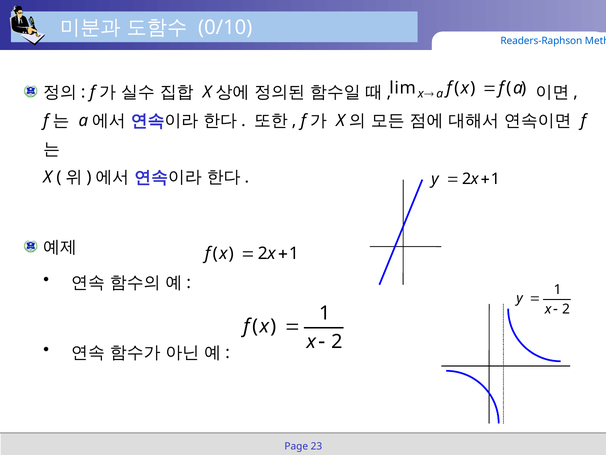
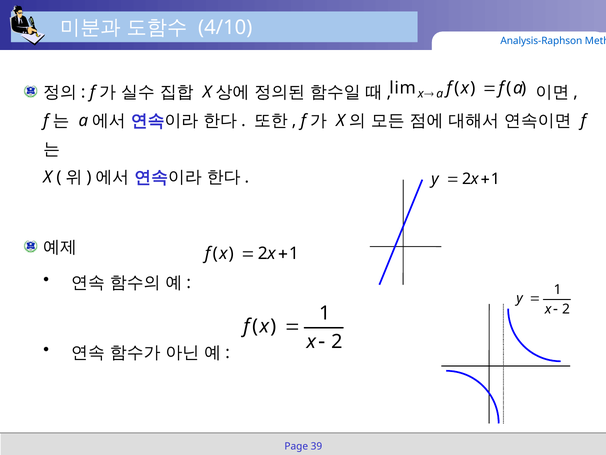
0/10: 0/10 -> 4/10
Readers-Raphson: Readers-Raphson -> Analysis-Raphson
23: 23 -> 39
